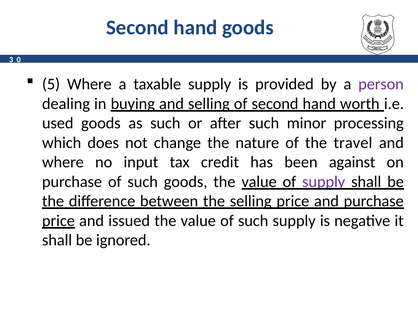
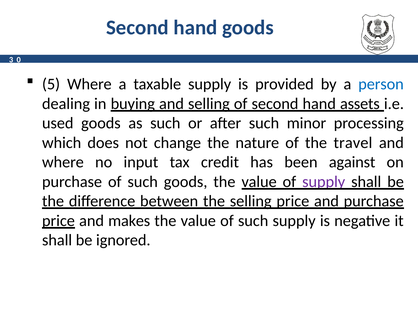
person colour: purple -> blue
worth: worth -> assets
issued: issued -> makes
